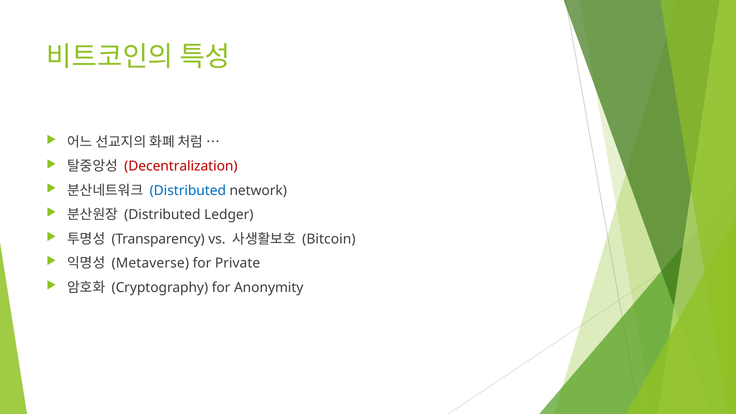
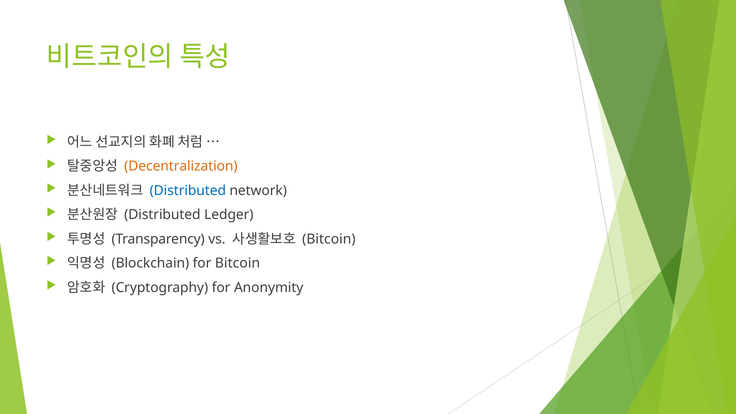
Decentralization colour: red -> orange
Metaverse: Metaverse -> Blockchain
for Private: Private -> Bitcoin
